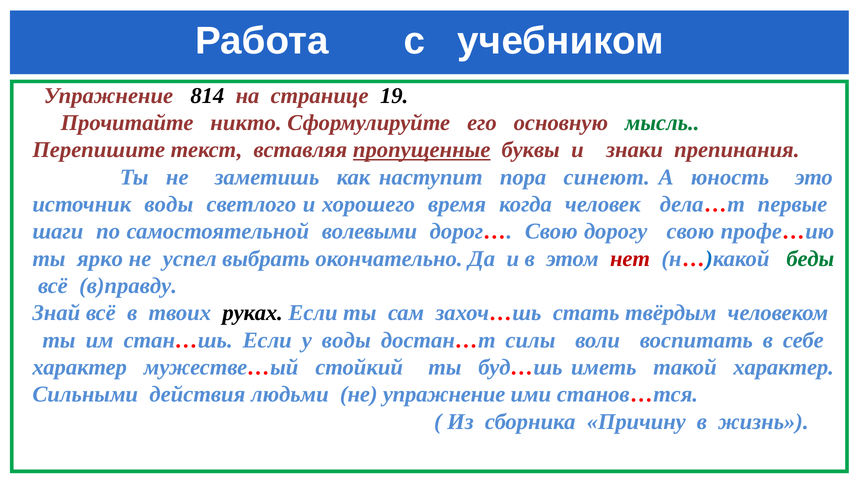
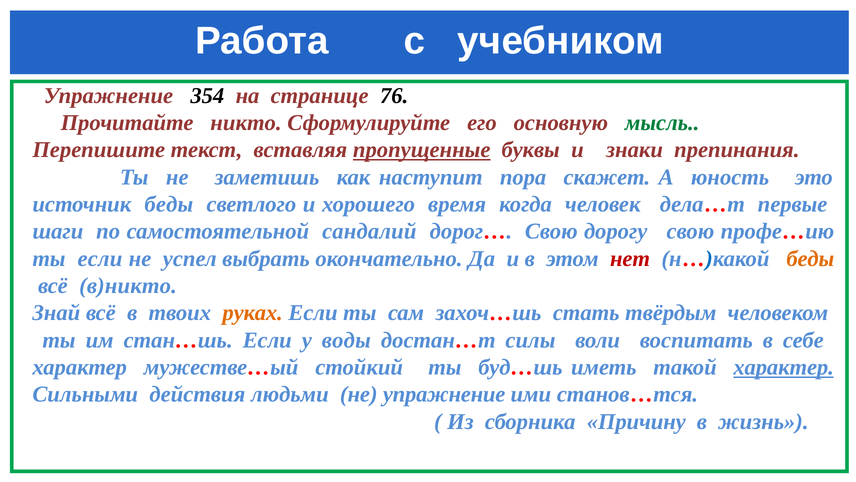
814: 814 -> 354
19: 19 -> 76
синеют: синеют -> скажет
источник воды: воды -> беды
волевыми: волевыми -> сандалий
ты ярко: ярко -> если
беды at (810, 259) colour: green -> orange
в)правду: в)правду -> в)никто
руках colour: black -> orange
характер at (784, 367) underline: none -> present
